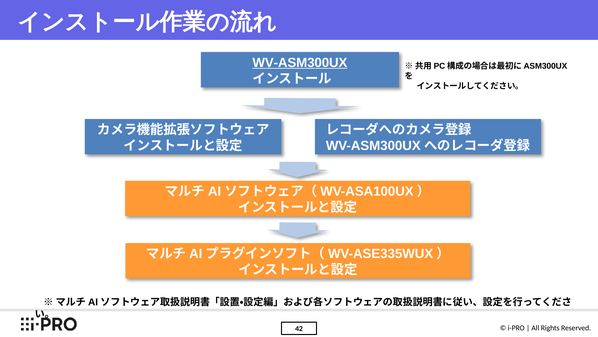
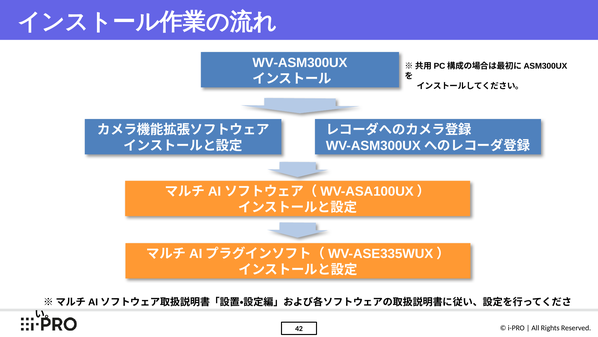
WV-ASM300UX underline: present -> none
